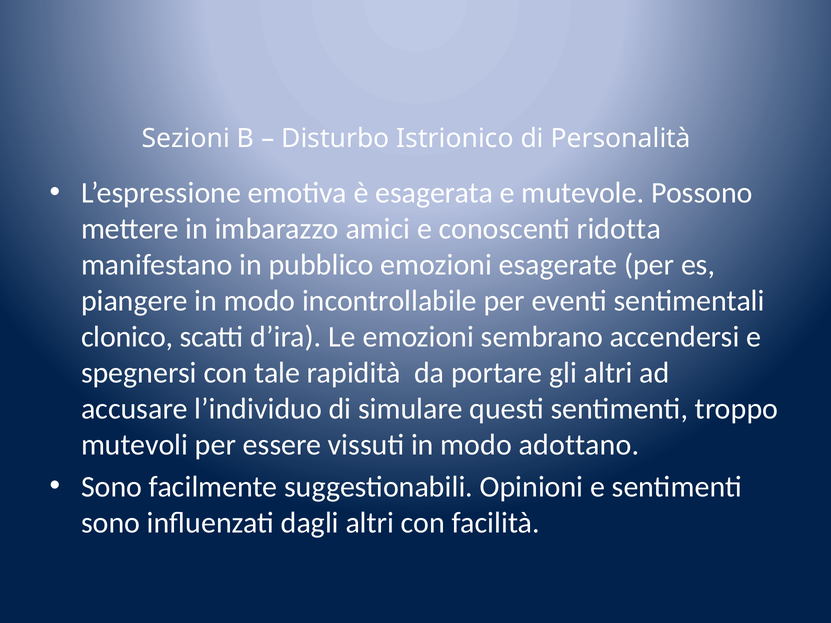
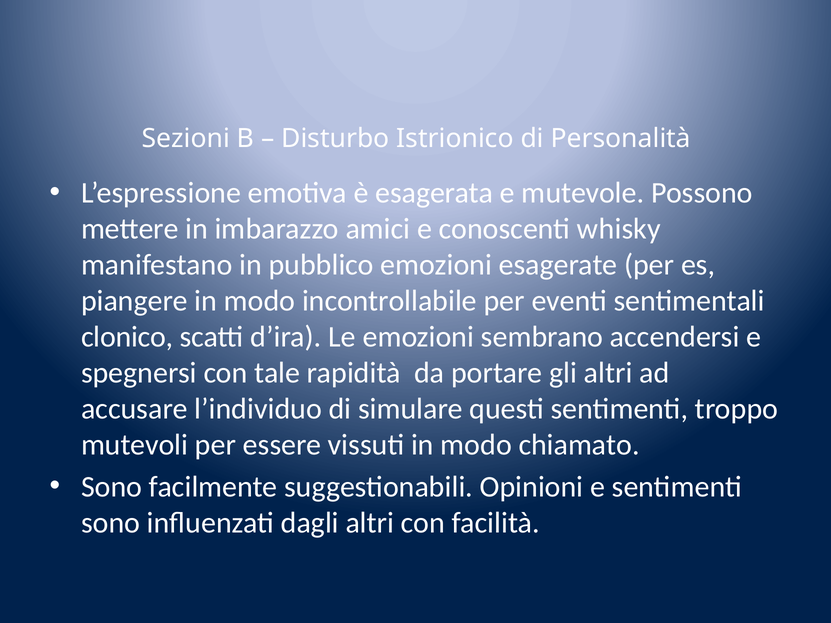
ridotta: ridotta -> whisky
adottano: adottano -> chiamato
